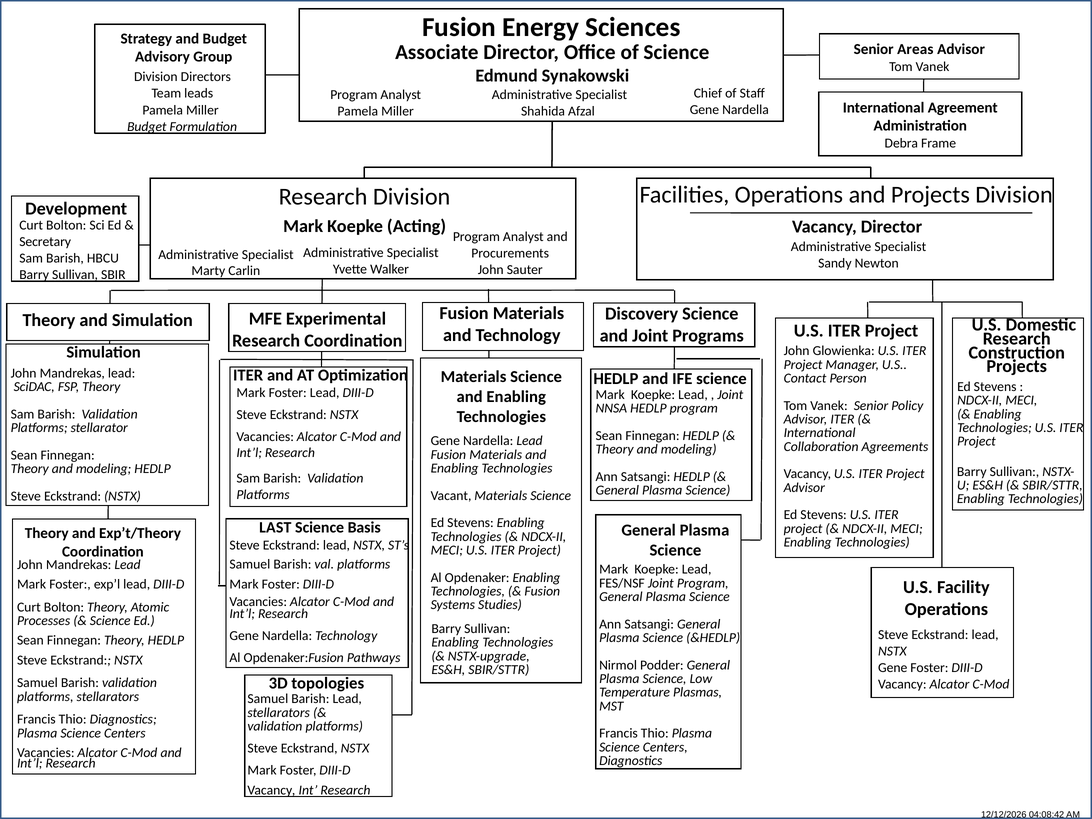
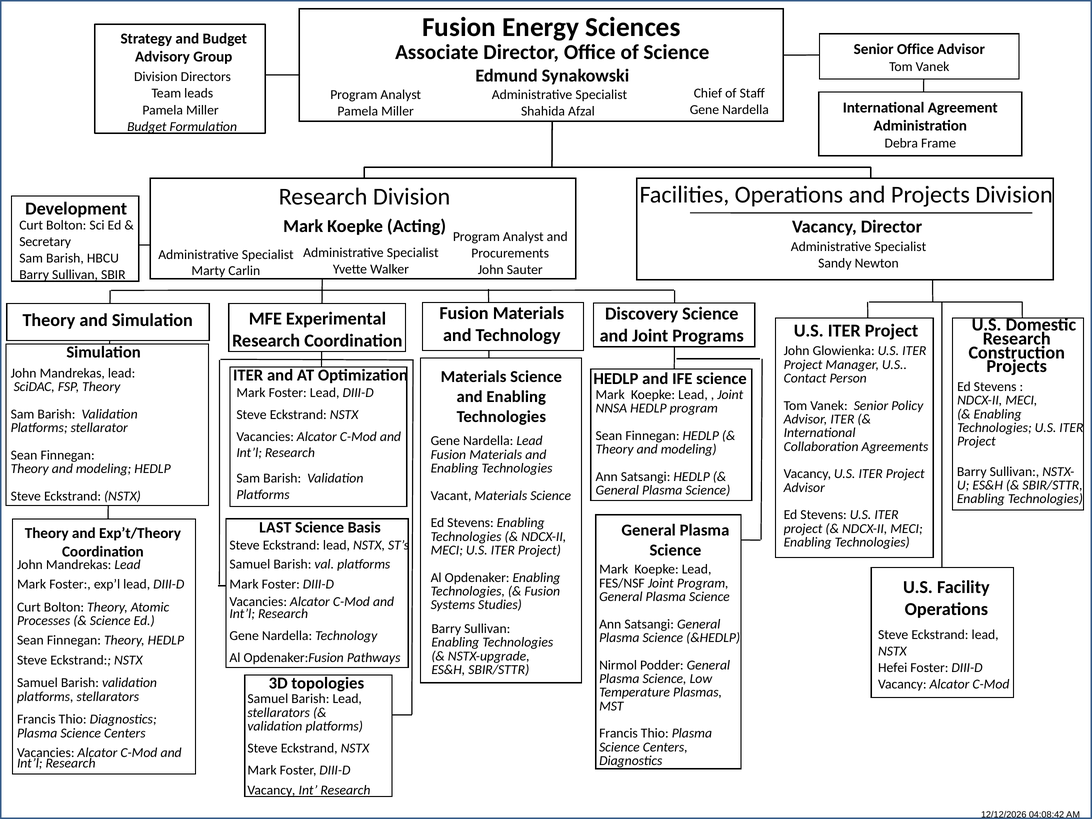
Senior Areas: Areas -> Office
Gene at (893, 668): Gene -> Hefei
